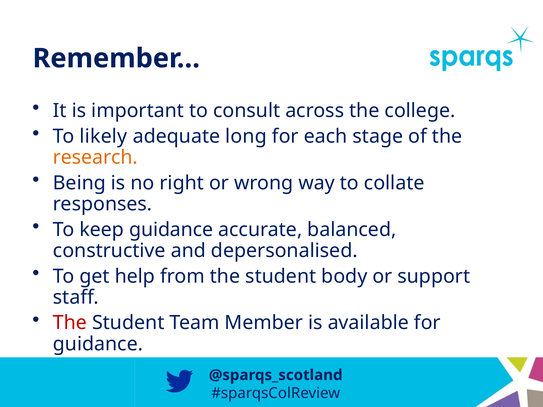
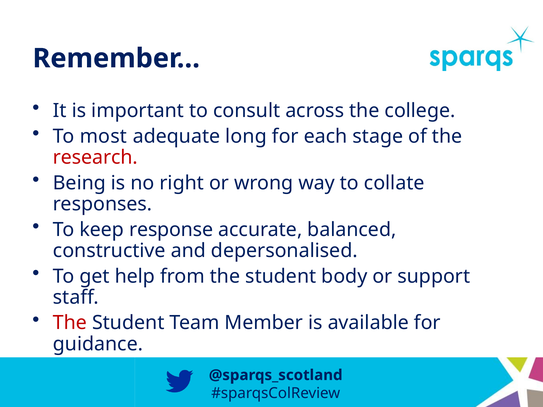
likely: likely -> most
research colour: orange -> red
keep guidance: guidance -> response
